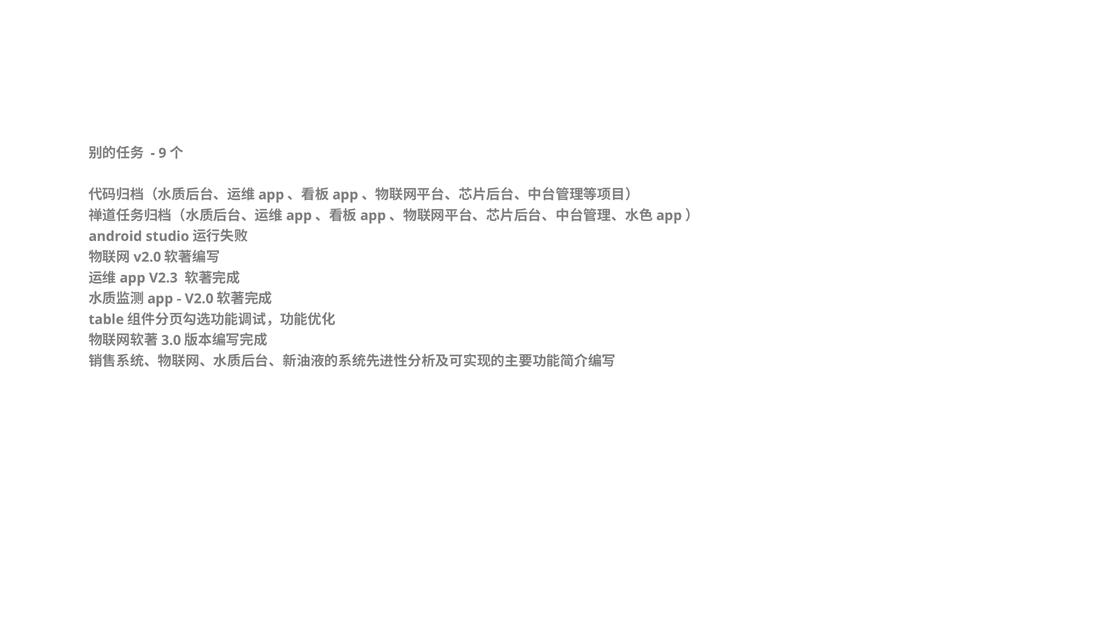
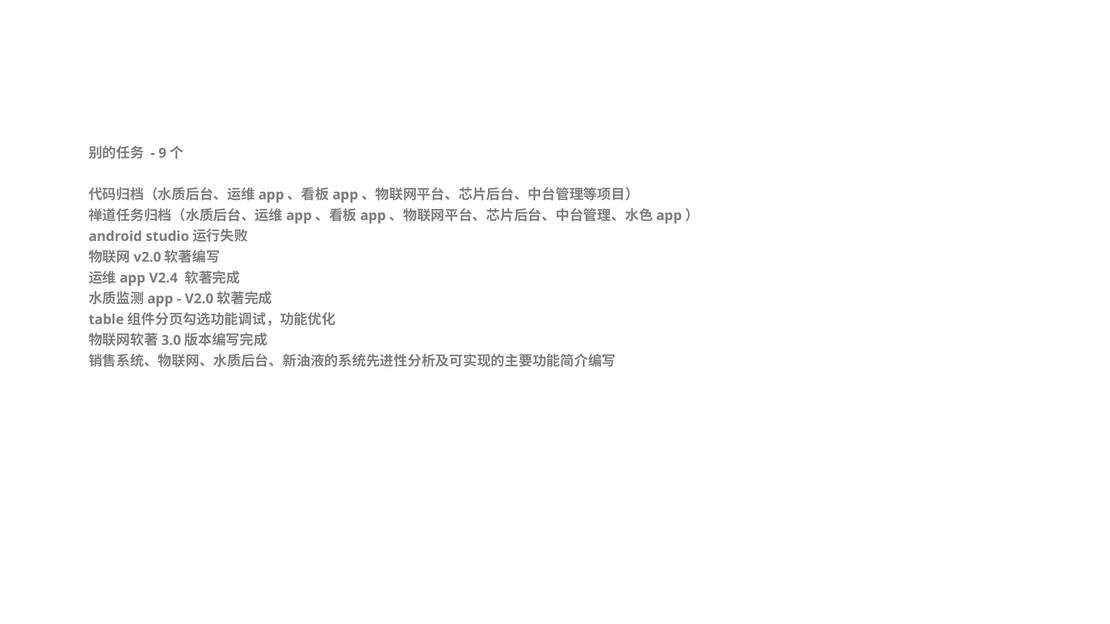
V2.3: V2.3 -> V2.4
